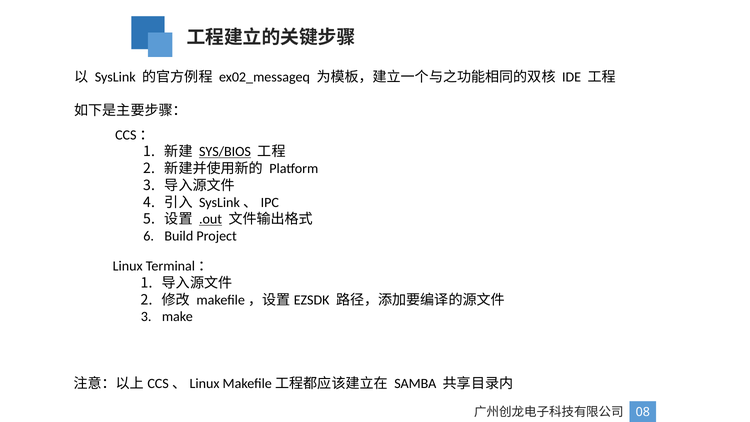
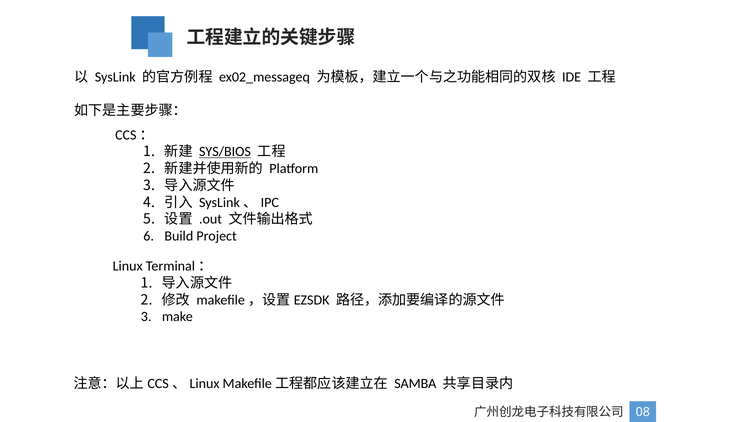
.out underline: present -> none
